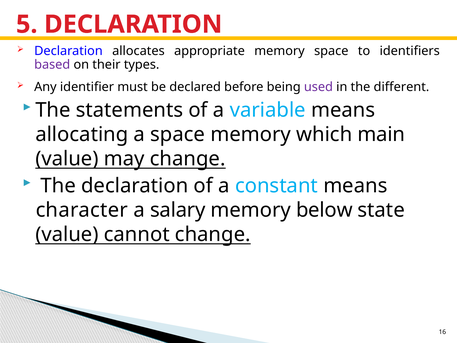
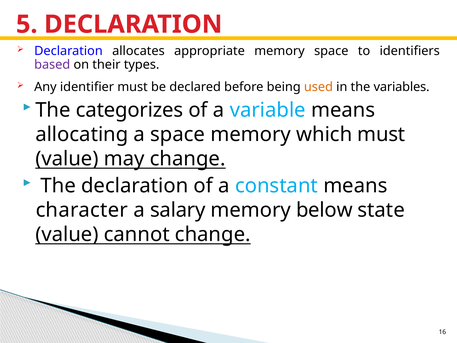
used colour: purple -> orange
different: different -> variables
statements: statements -> categorizes
which main: main -> must
